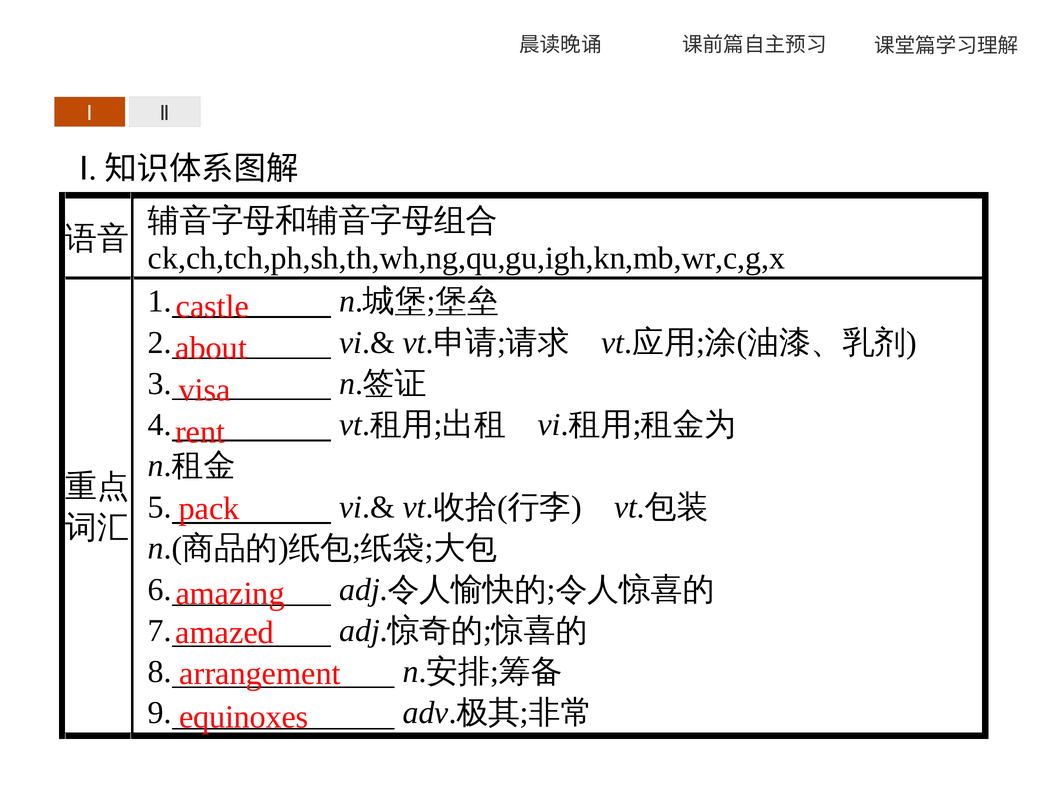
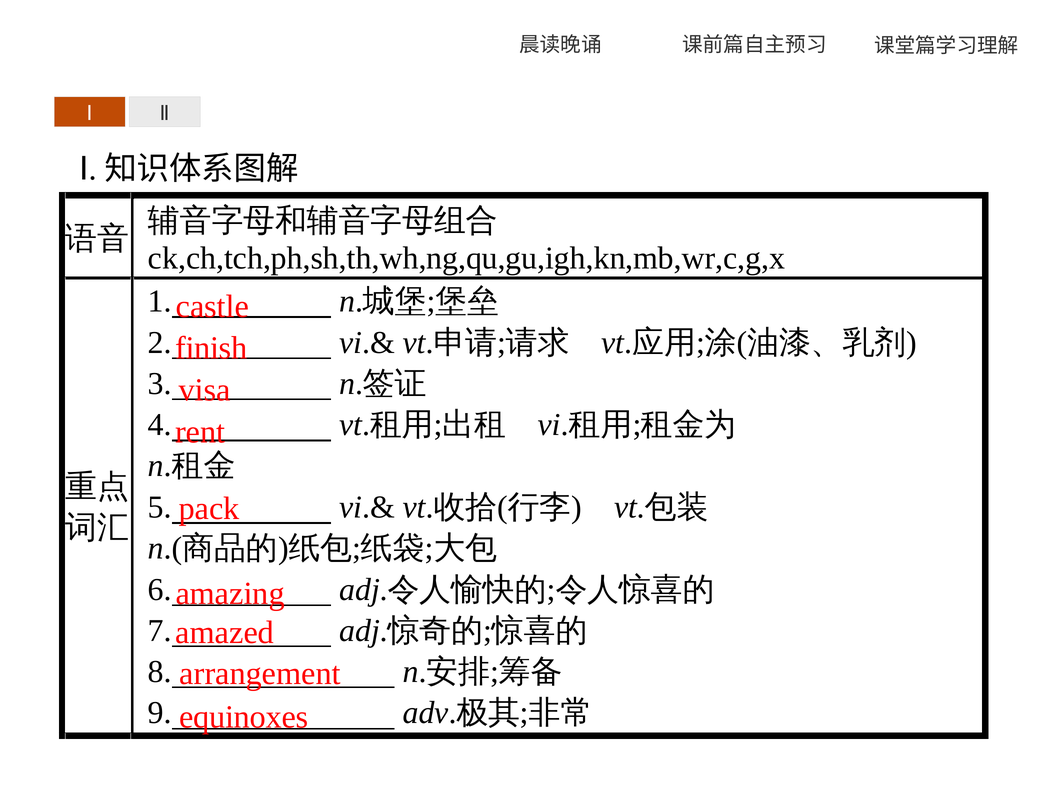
about: about -> finish
